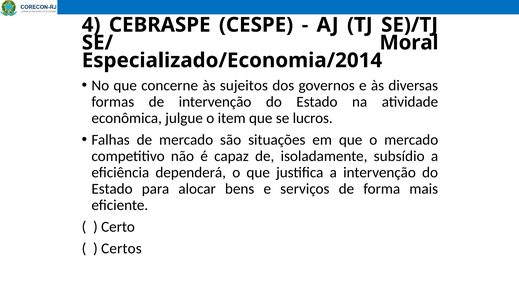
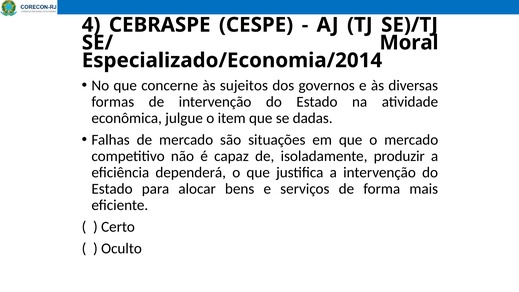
lucros: lucros -> dadas
subsídio: subsídio -> produzir
Certos: Certos -> Oculto
